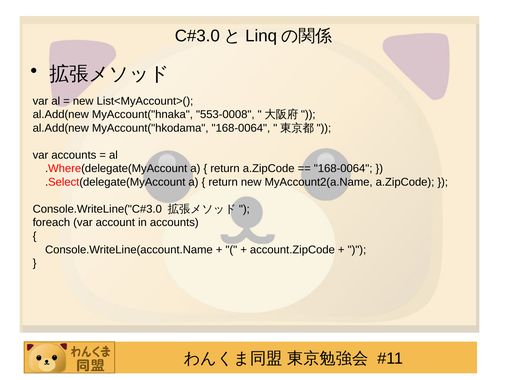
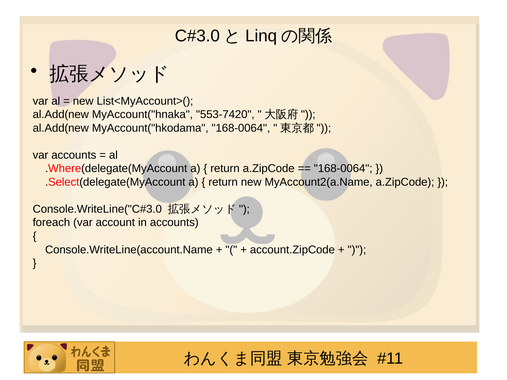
553-0008: 553-0008 -> 553-7420
